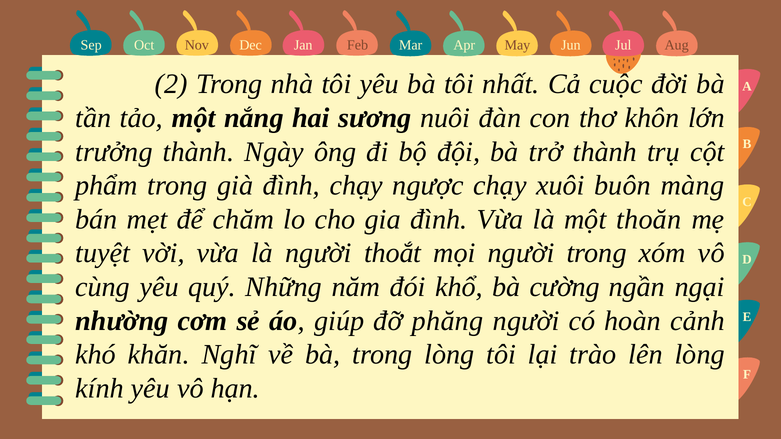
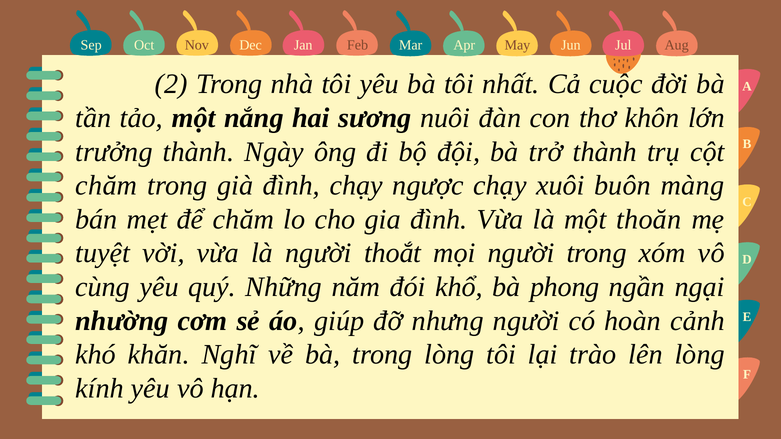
phẩm at (107, 186): phẩm -> chăm
cường: cường -> phong
phăng: phăng -> nhưng
